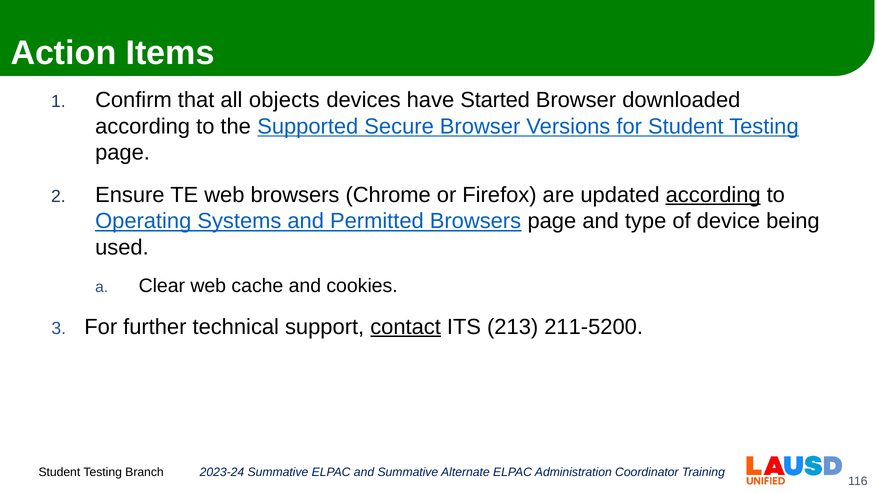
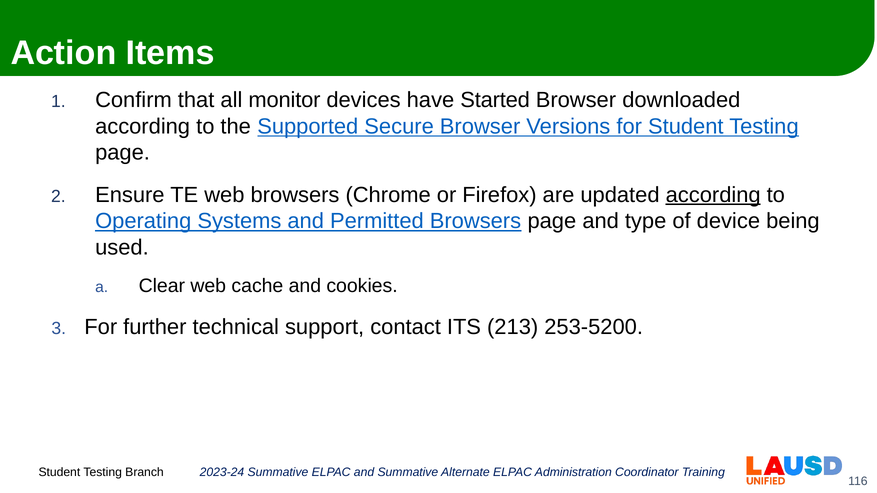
objects: objects -> monitor
contact underline: present -> none
211-5200: 211-5200 -> 253-5200
